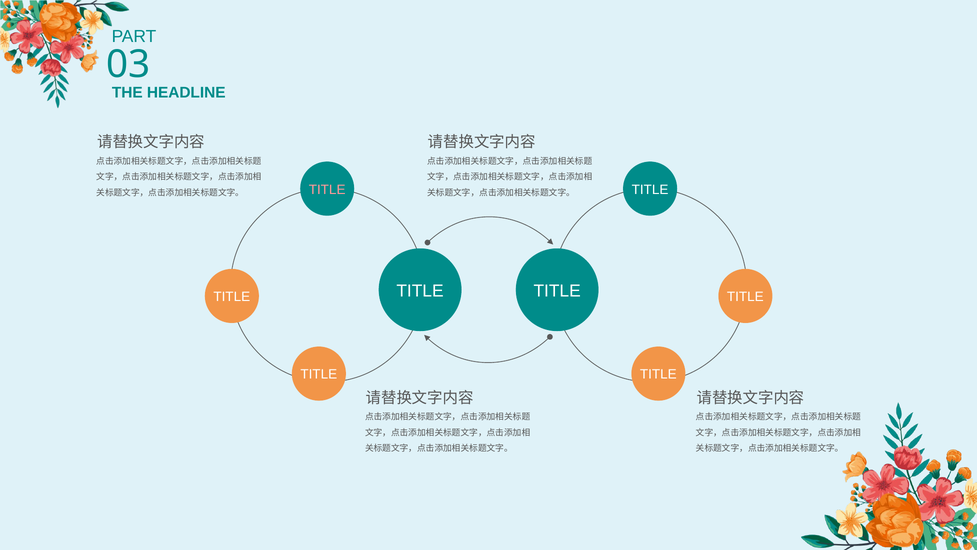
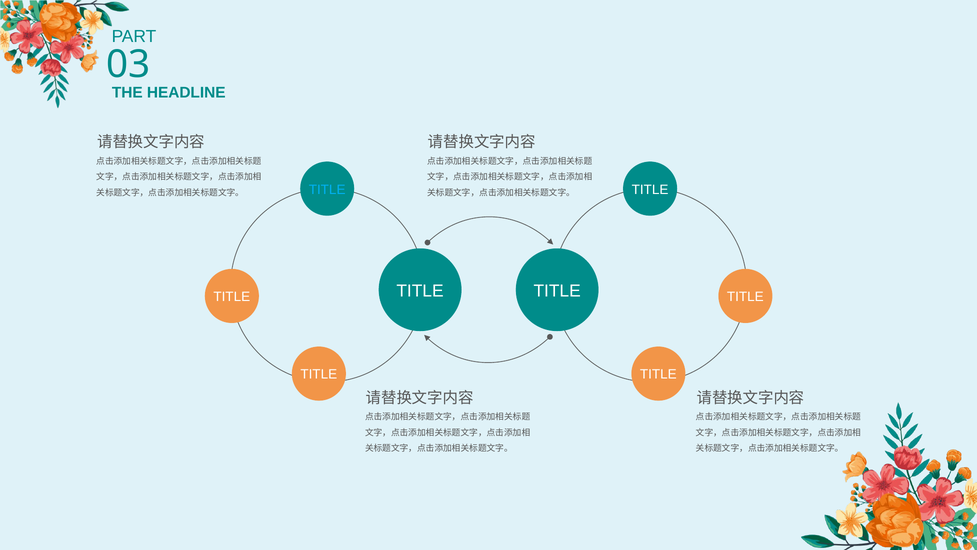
TITLE at (327, 189) colour: pink -> light blue
